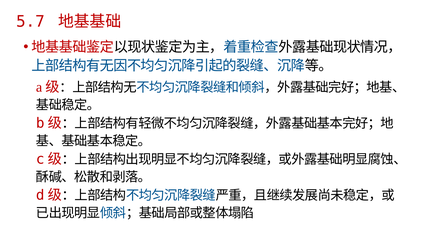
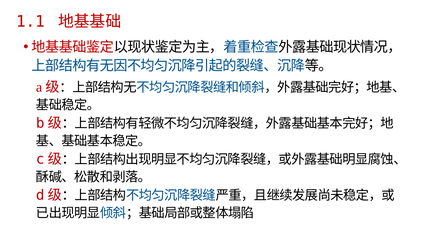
5.7: 5.7 -> 1.1
